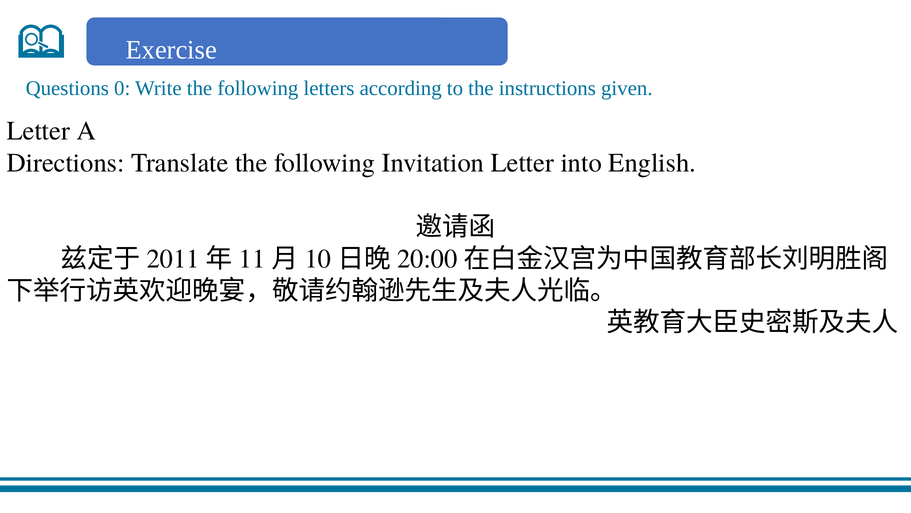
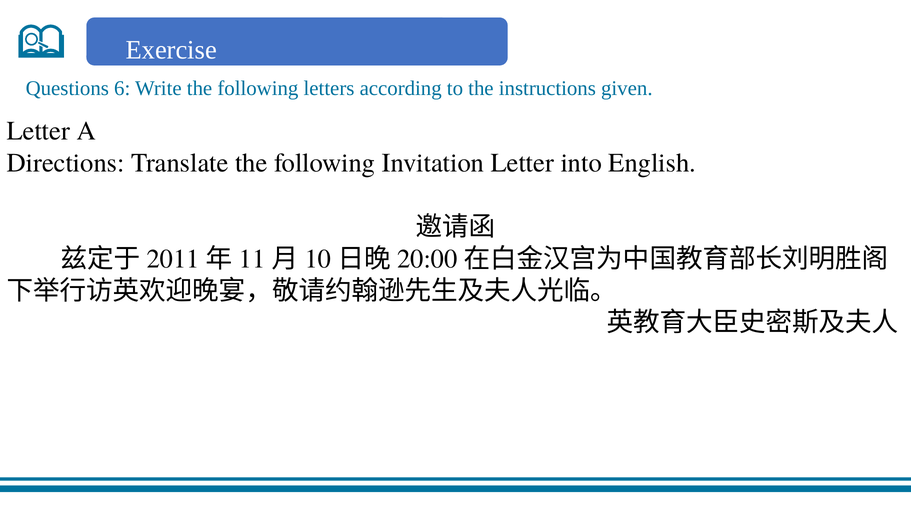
0: 0 -> 6
